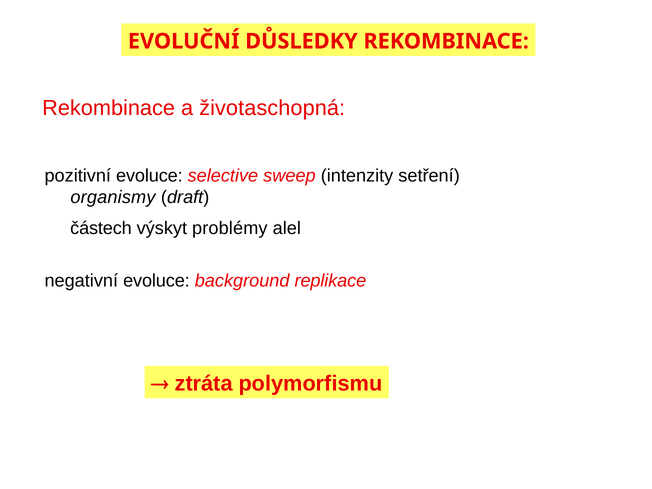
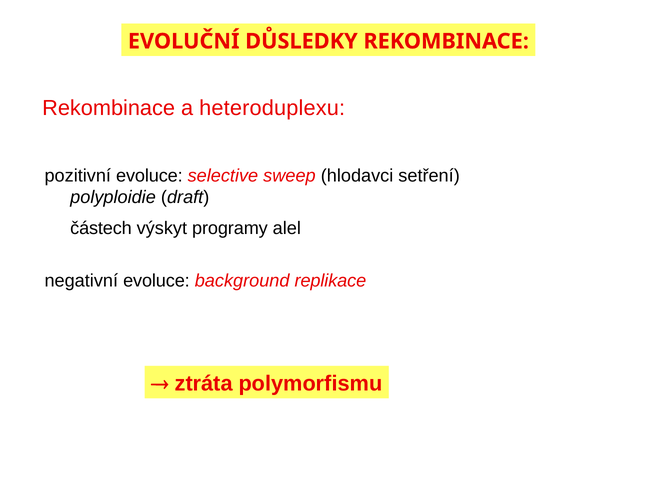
životaschopná: životaschopná -> heteroduplexu
intenzity: intenzity -> hlodavci
organismy: organismy -> polyploidie
problémy: problémy -> programy
